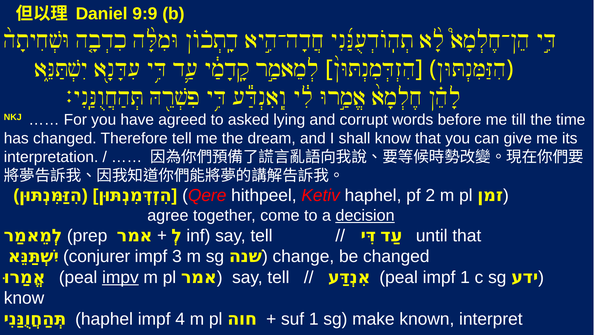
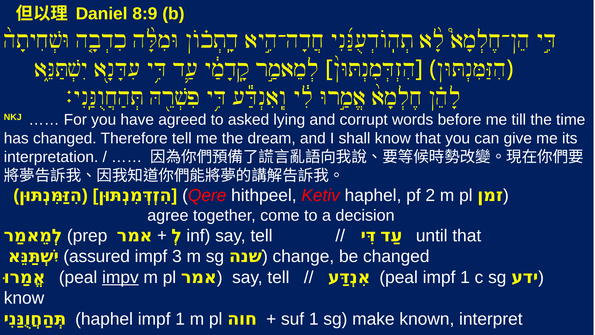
9:9: 9:9 -> 8:9
decision underline: present -> none
conjurer: conjurer -> assured
haphel impf 4: 4 -> 1
